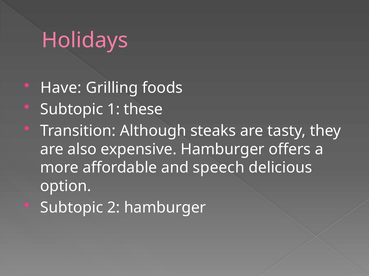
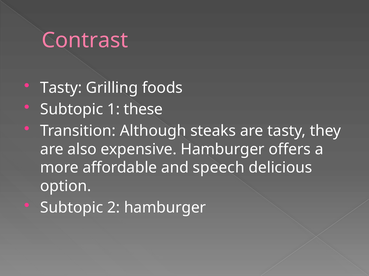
Holidays: Holidays -> Contrast
Have at (61, 88): Have -> Tasty
